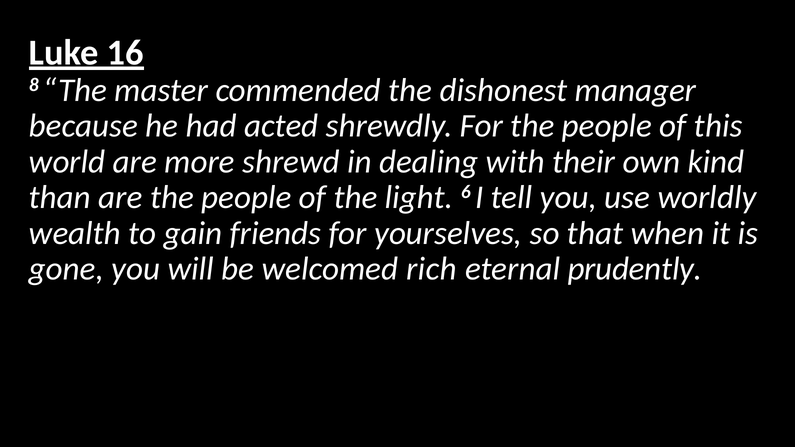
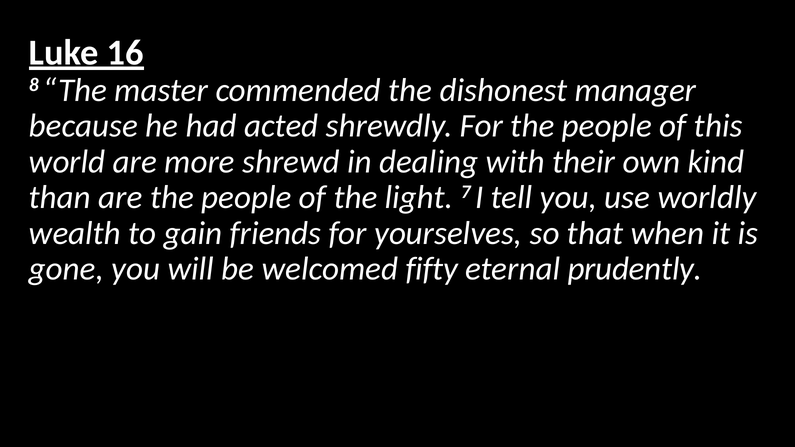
6: 6 -> 7
rich: rich -> fifty
